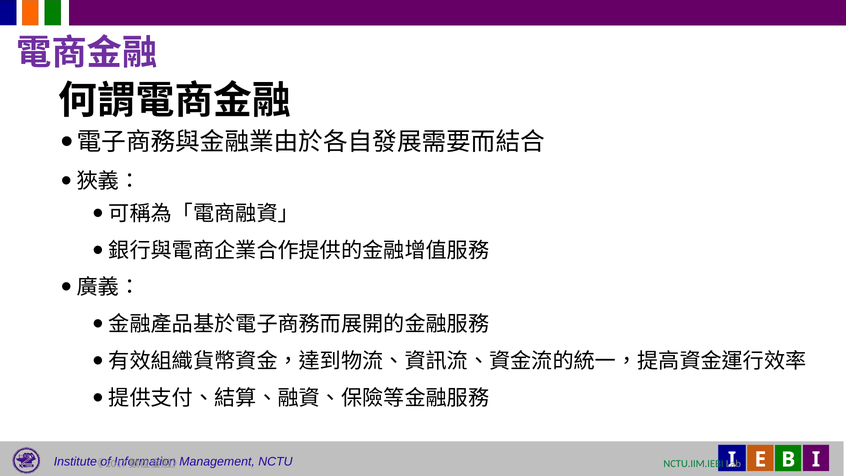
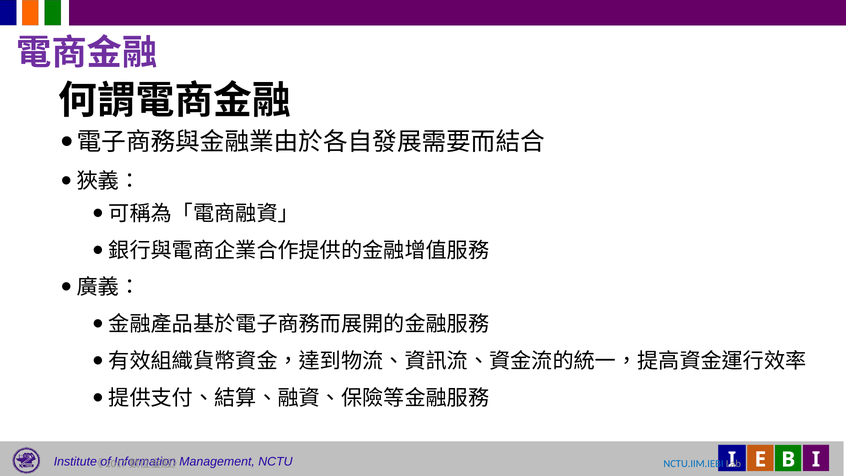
NCTU.IIM.IEBI colour: green -> blue
